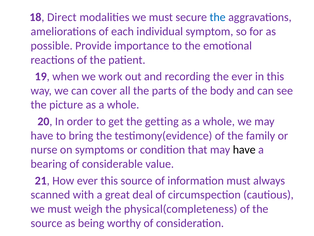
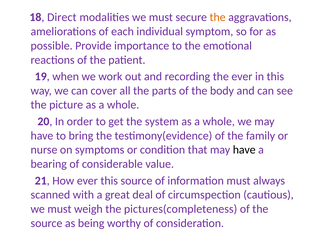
the at (218, 17) colour: blue -> orange
getting: getting -> system
physical(completeness: physical(completeness -> pictures(completeness
